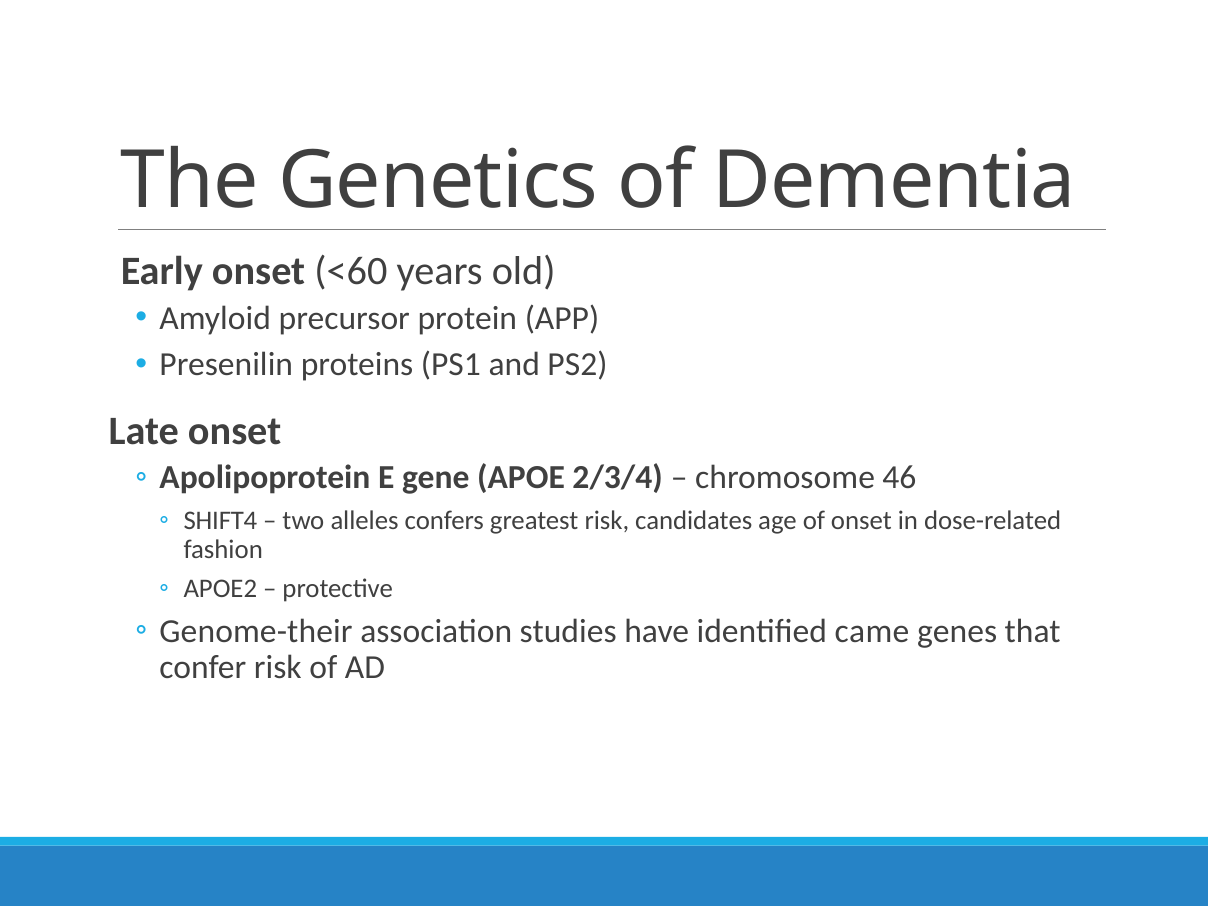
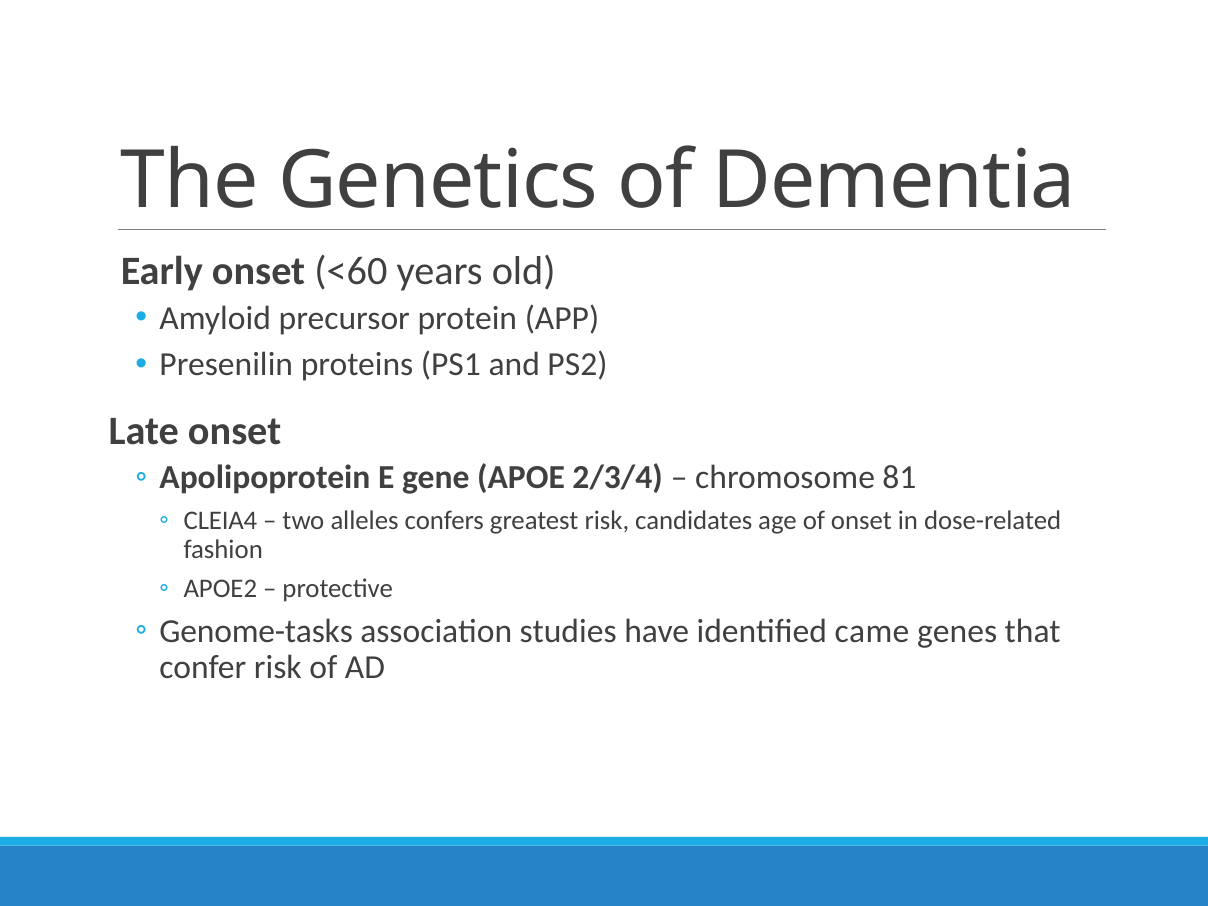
46: 46 -> 81
SHIFT4: SHIFT4 -> CLEIA4
Genome-their: Genome-their -> Genome-tasks
